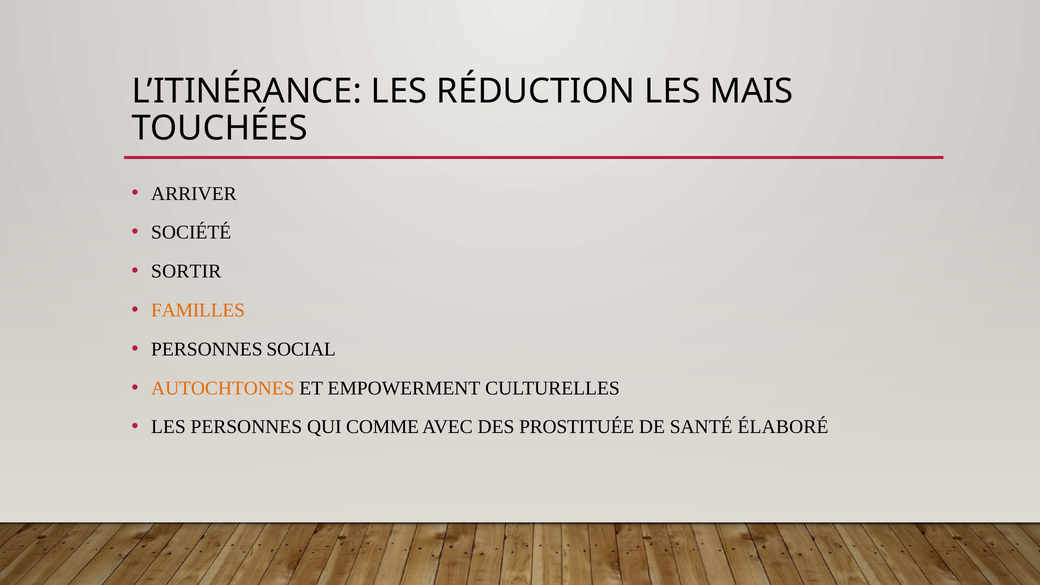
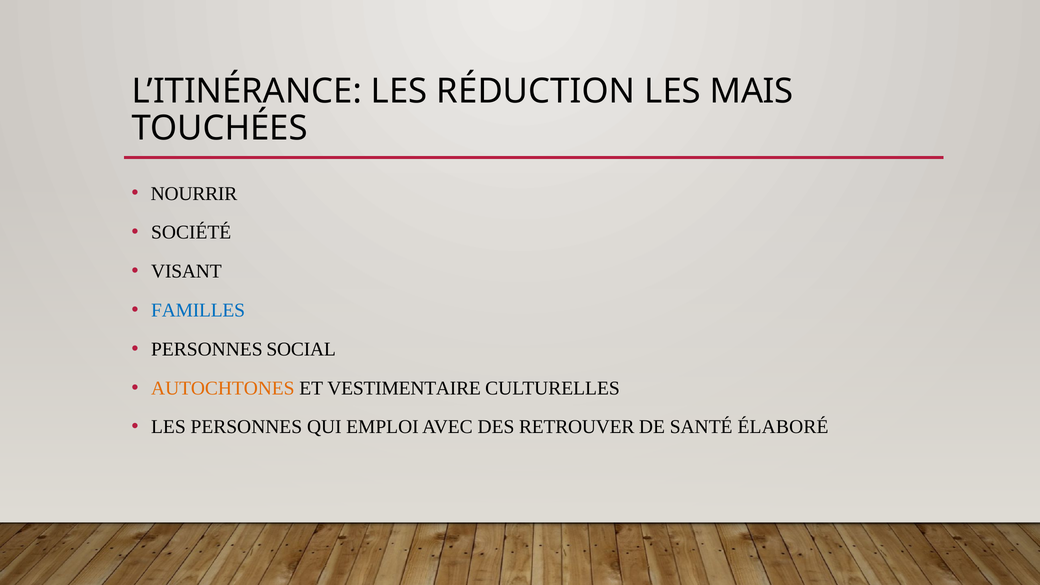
ARRIVER: ARRIVER -> NOURRIR
SORTIR: SORTIR -> VISANT
FAMILLES colour: orange -> blue
EMPOWERMENT: EMPOWERMENT -> VESTIMENTAIRE
COMME: COMME -> EMPLOI
PROSTITUÉE: PROSTITUÉE -> RETROUVER
